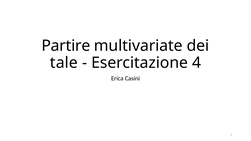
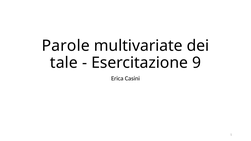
Partire: Partire -> Parole
4: 4 -> 9
